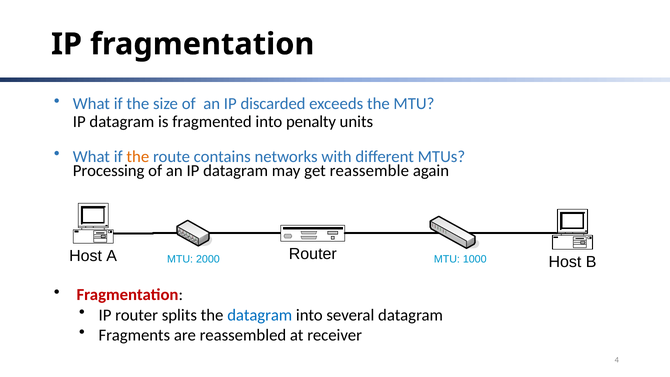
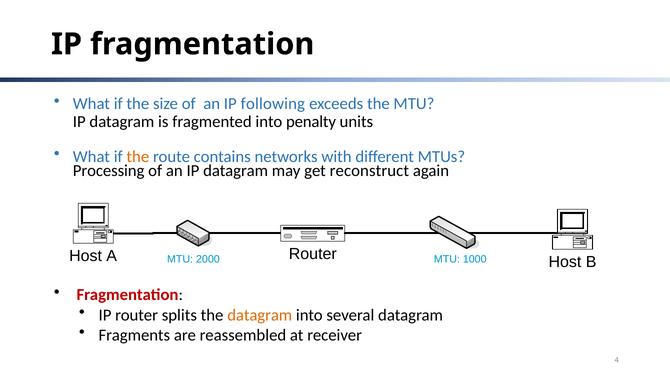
discarded: discarded -> following
reassemble: reassemble -> reconstruct
datagram at (260, 315) colour: blue -> orange
